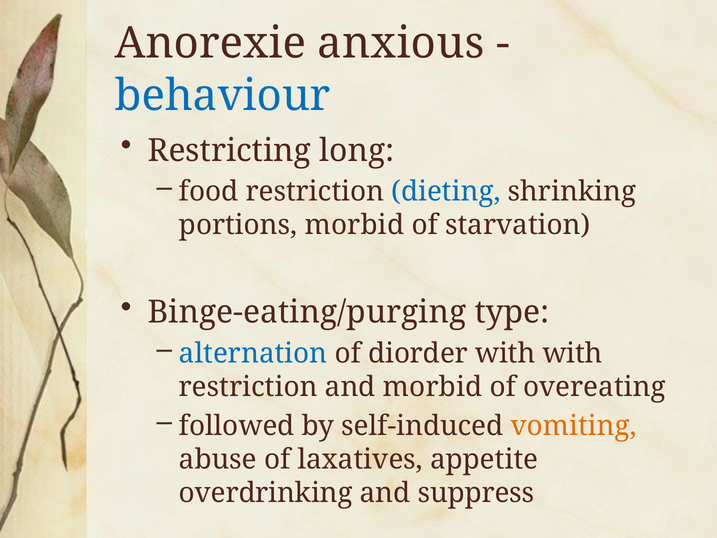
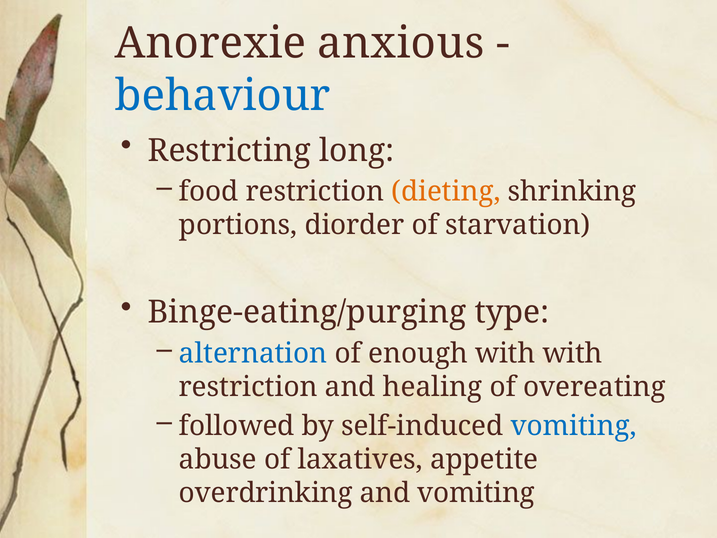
dieting colour: blue -> orange
portions morbid: morbid -> diorder
diorder: diorder -> enough
and morbid: morbid -> healing
vomiting at (574, 426) colour: orange -> blue
and suppress: suppress -> vomiting
